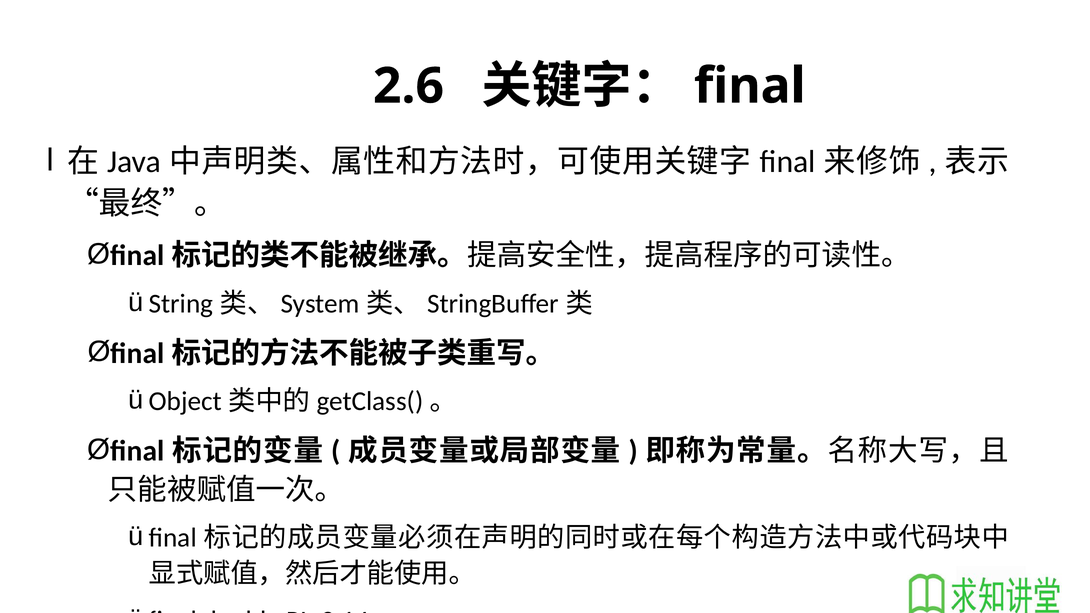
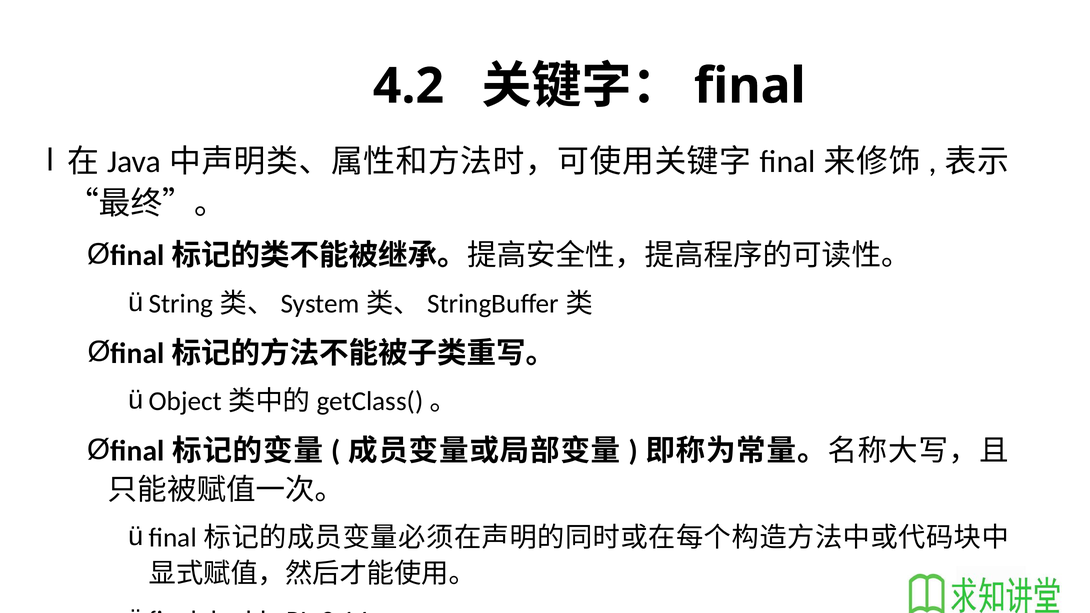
2.6: 2.6 -> 4.2
